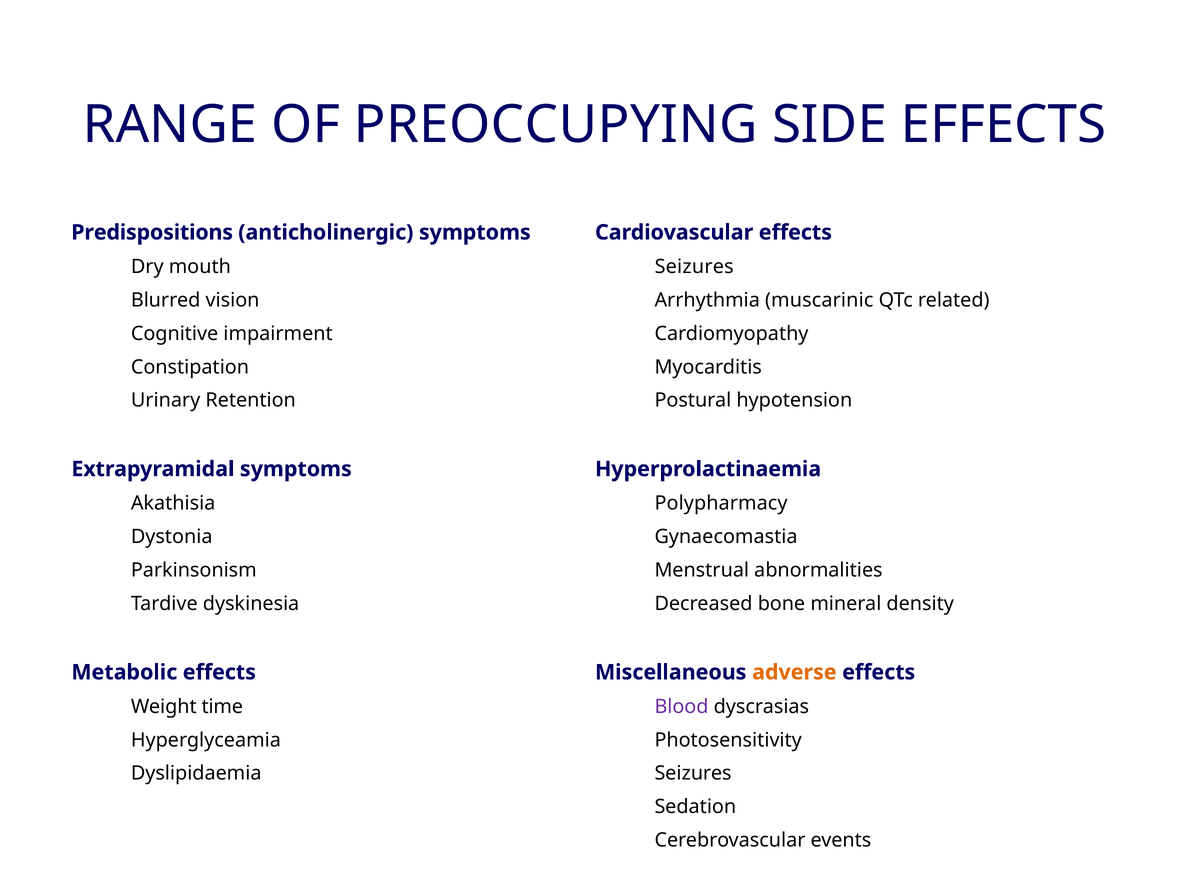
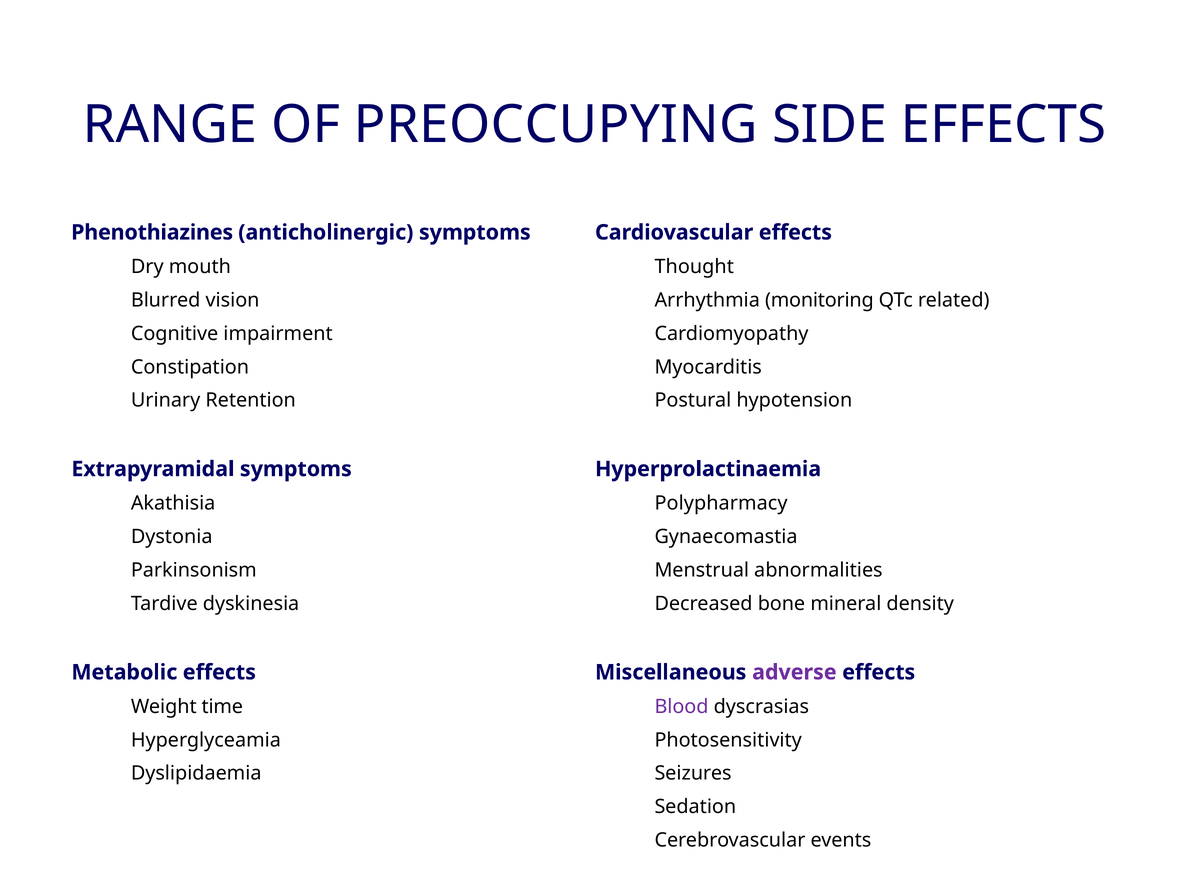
Predispositions: Predispositions -> Phenothiazines
Seizures at (694, 267): Seizures -> Thought
muscarinic: muscarinic -> monitoring
adverse colour: orange -> purple
